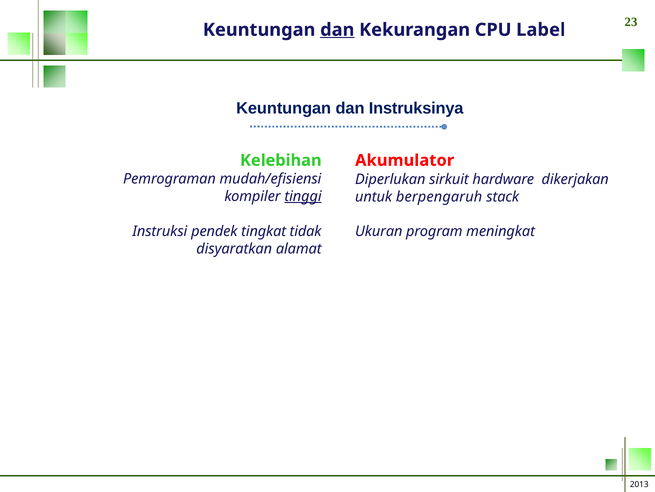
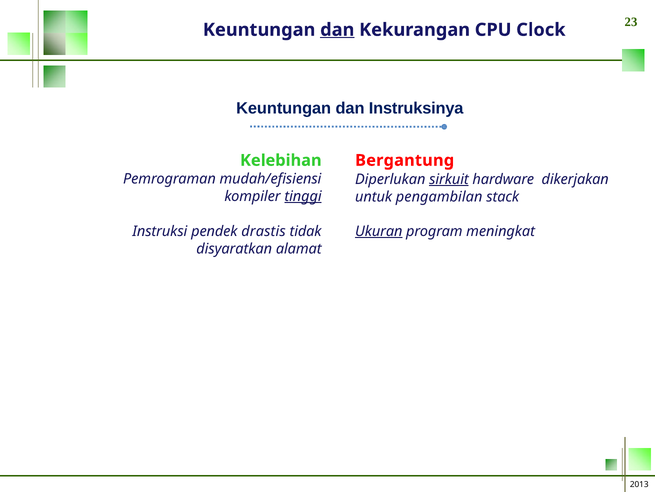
Label: Label -> Clock
Akumulator: Akumulator -> Bergantung
sirkuit underline: none -> present
berpengaruh: berpengaruh -> pengambilan
tingkat: tingkat -> drastis
Ukuran underline: none -> present
